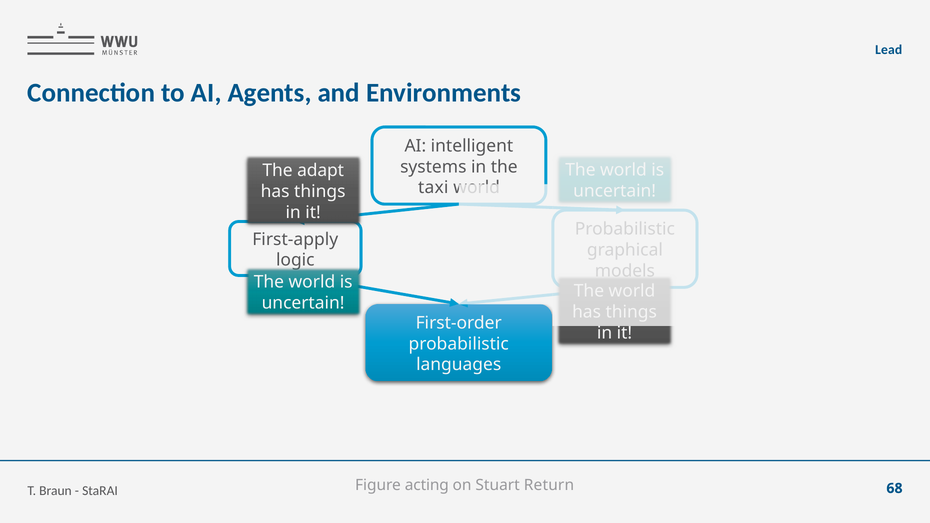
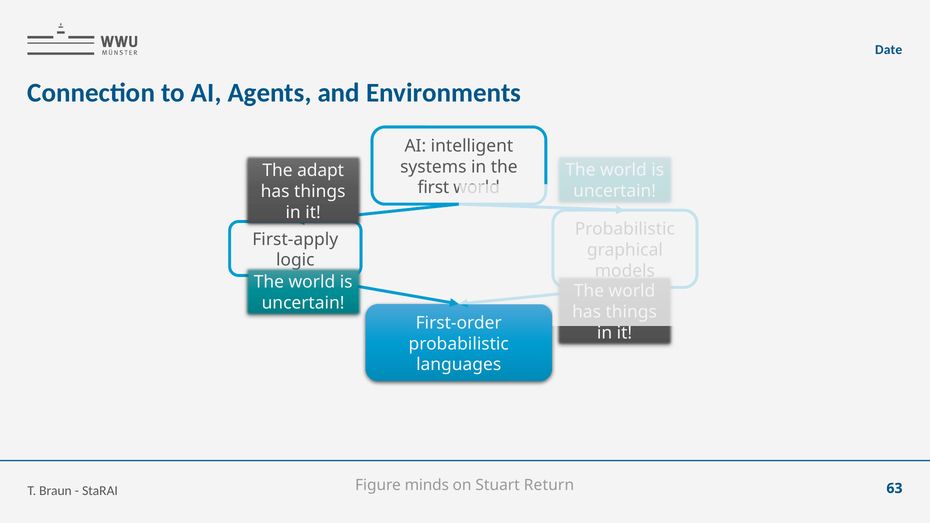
Lead: Lead -> Date
taxi: taxi -> first
acting: acting -> minds
68: 68 -> 63
